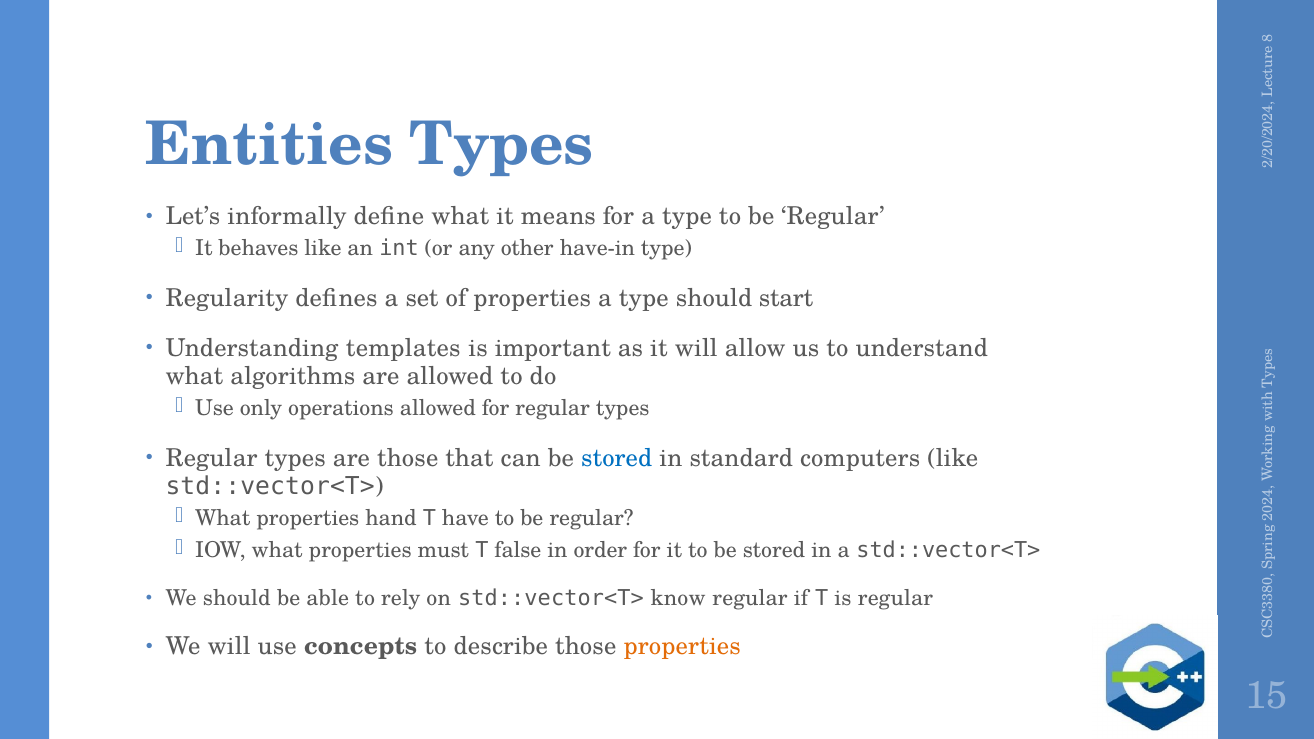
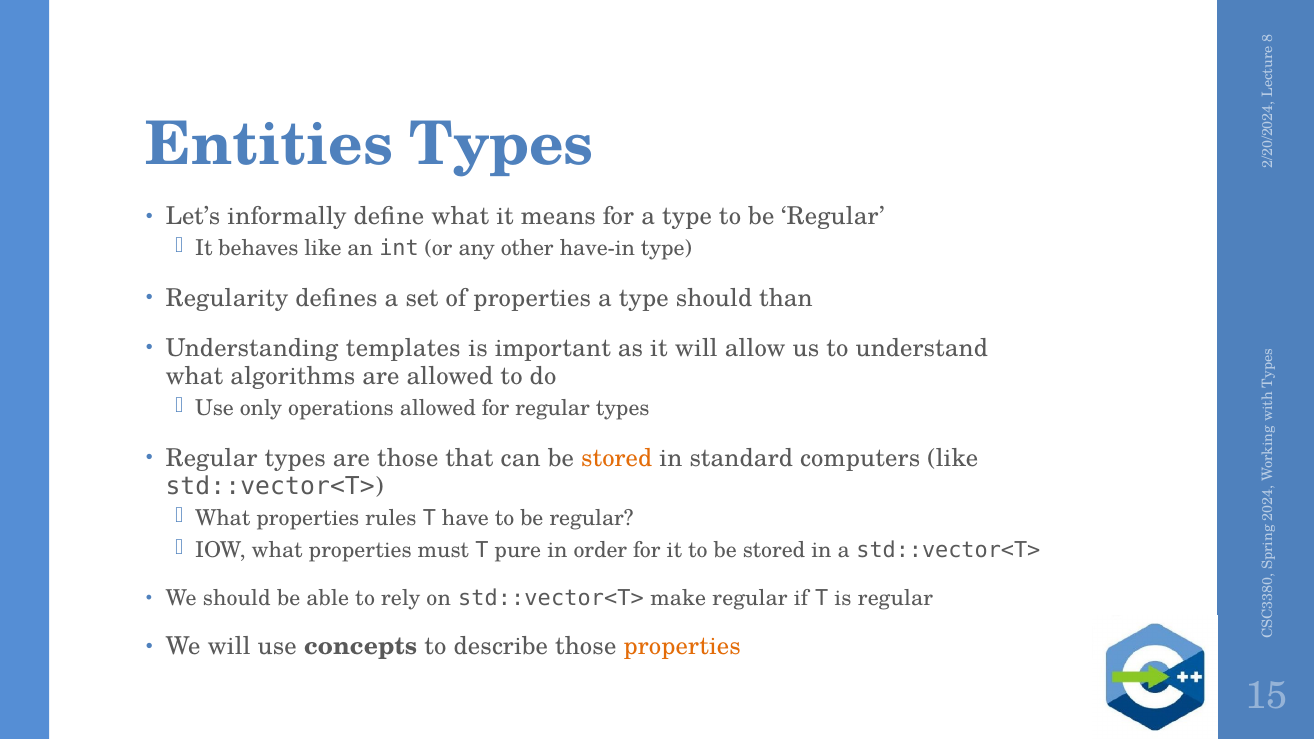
start: start -> than
stored at (617, 458) colour: blue -> orange
hand: hand -> rules
false: false -> pure
know: know -> make
